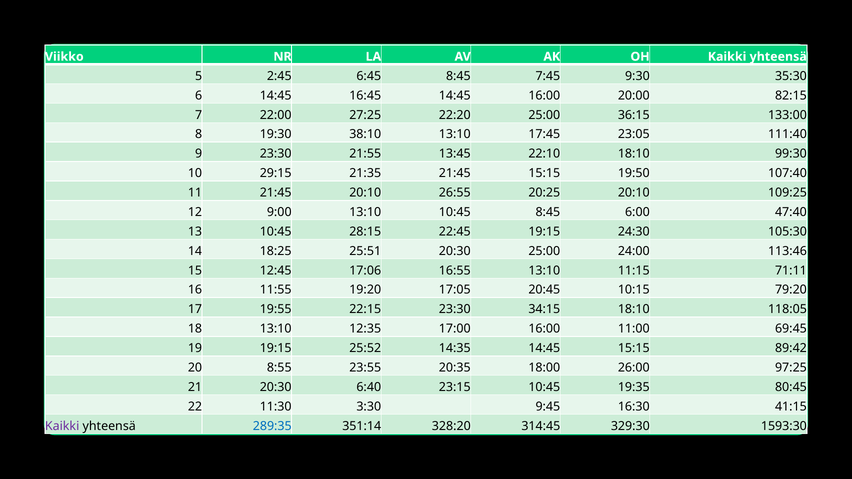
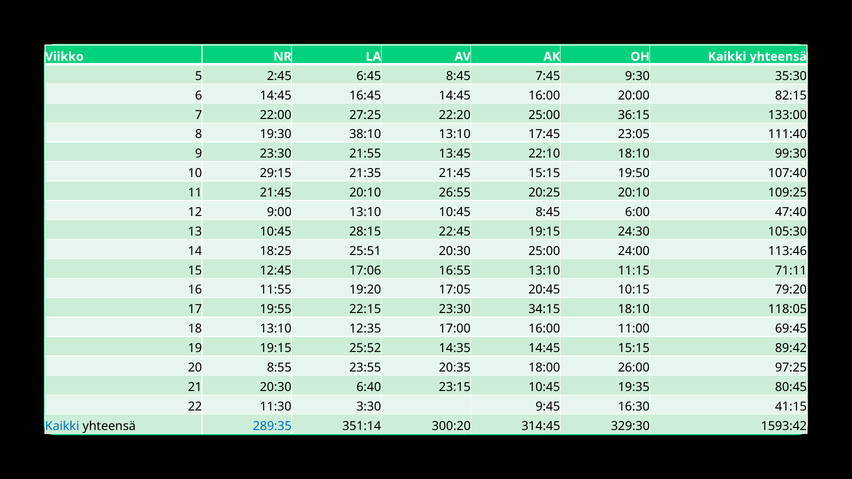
Kaikki at (62, 426) colour: purple -> blue
328:20: 328:20 -> 300:20
1593:30: 1593:30 -> 1593:42
